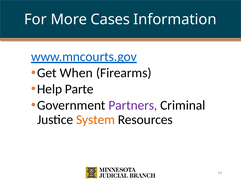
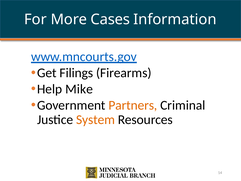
When: When -> Filings
Parte: Parte -> Mike
Partners colour: purple -> orange
